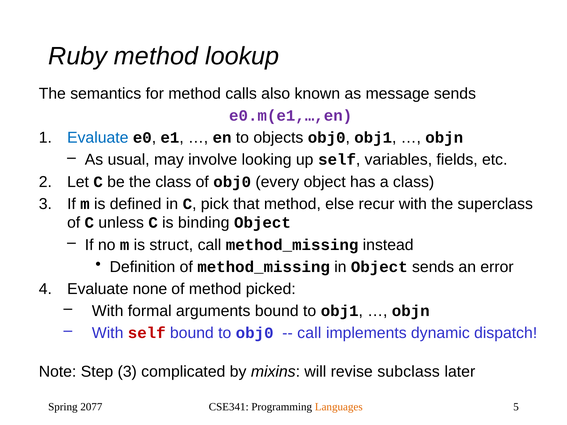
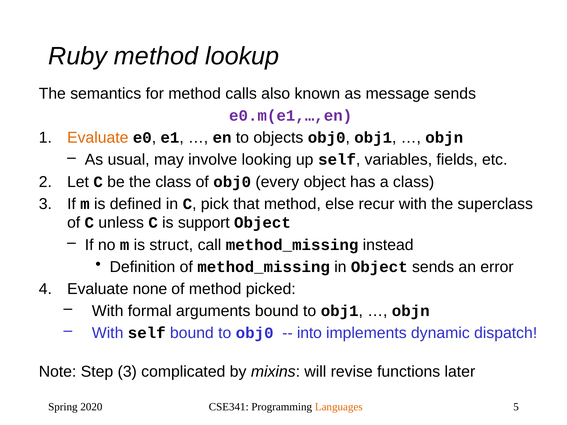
Evaluate at (98, 138) colour: blue -> orange
binding: binding -> support
self at (147, 333) colour: red -> black
call at (309, 333): call -> into
subclass: subclass -> functions
2077: 2077 -> 2020
